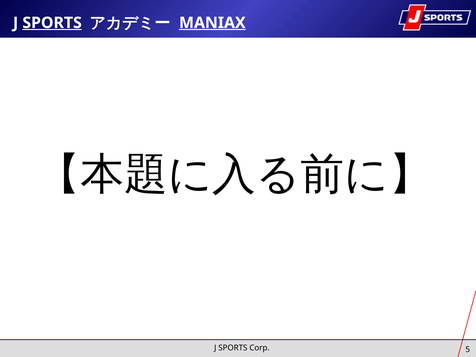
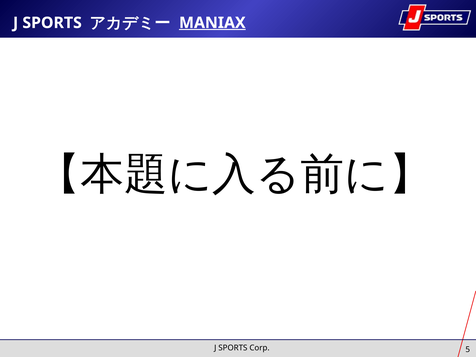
SPORTS at (52, 23) underline: present -> none
